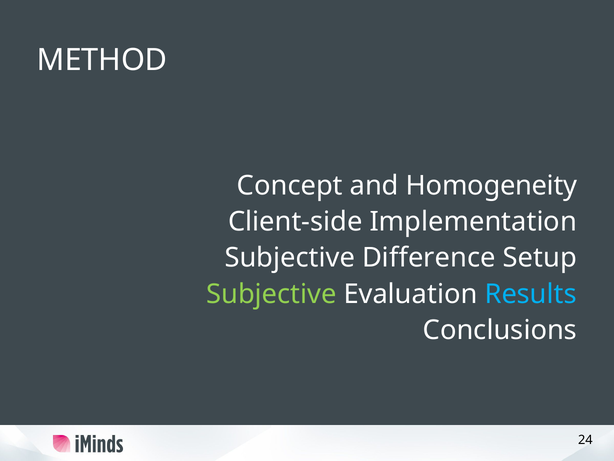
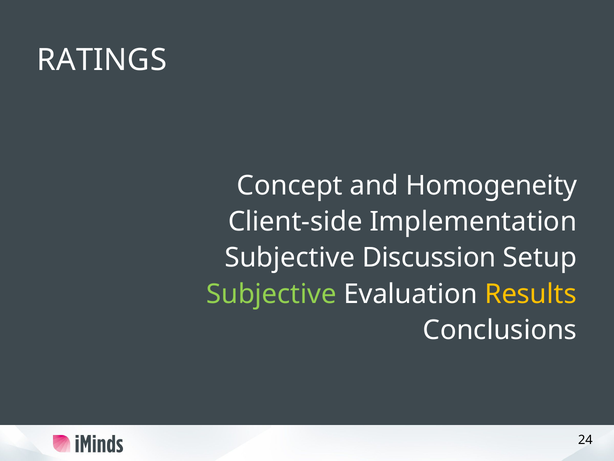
METHOD: METHOD -> RATINGS
Difference: Difference -> Discussion
Results colour: light blue -> yellow
